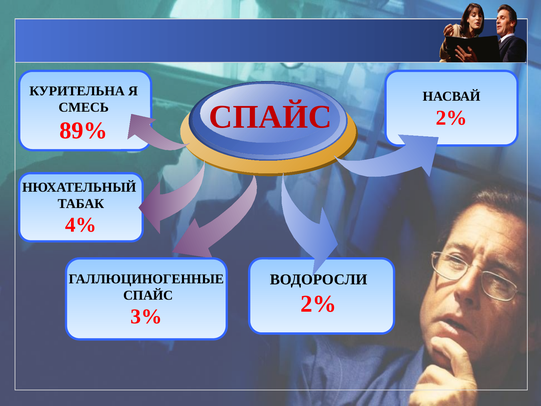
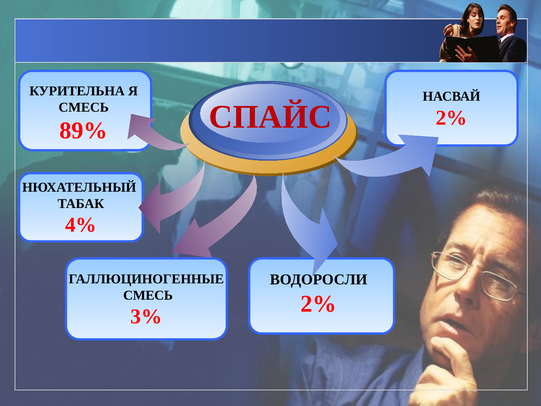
СПАЙС at (148, 295): СПАЙС -> СМЕСЬ
